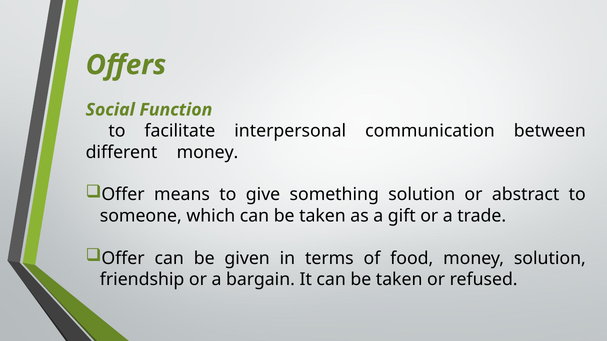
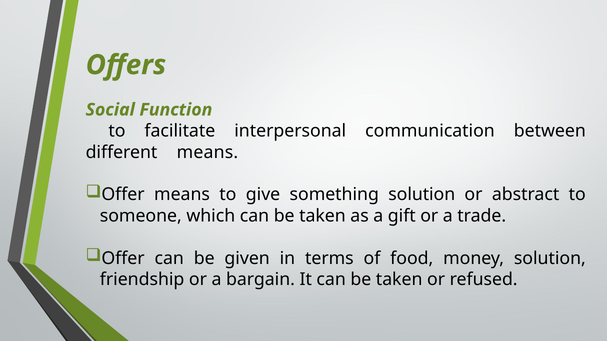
different money: money -> means
